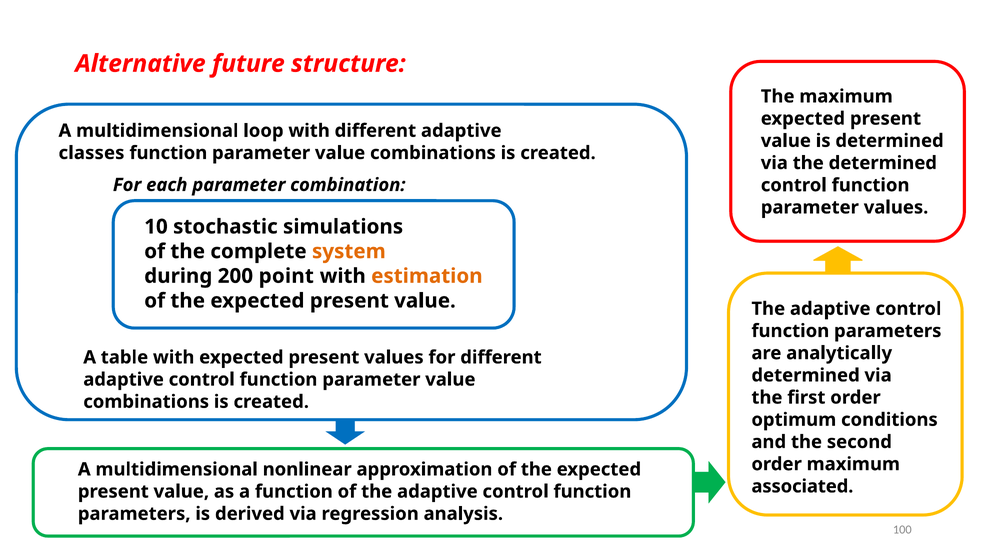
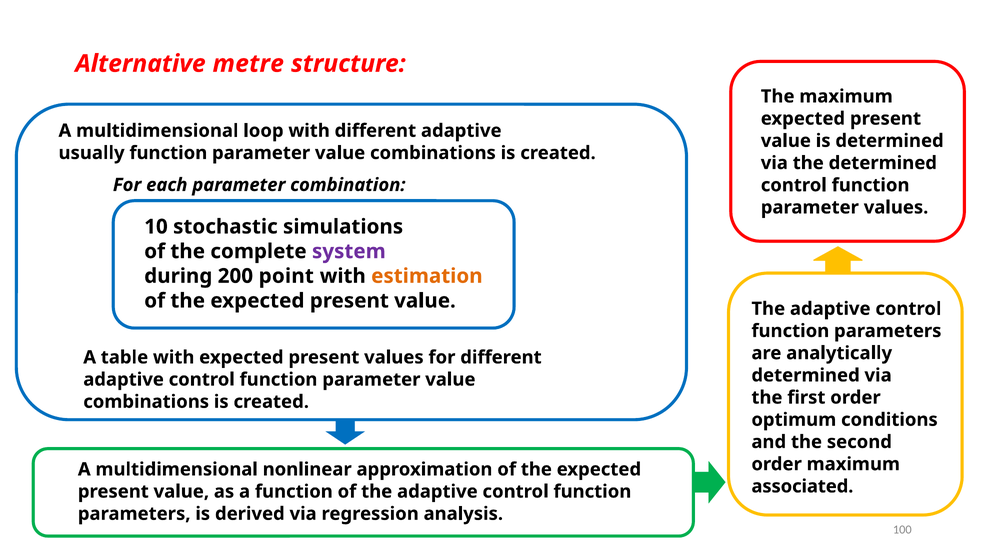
future: future -> metre
classes: classes -> usually
system colour: orange -> purple
